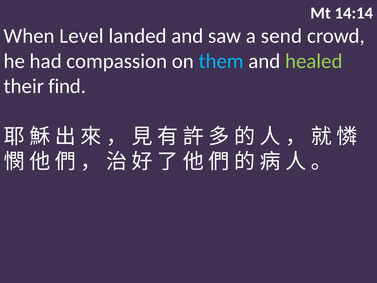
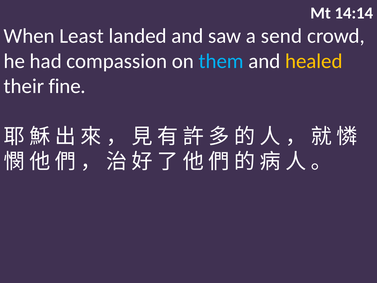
Level: Level -> Least
healed colour: light green -> yellow
find: find -> fine
